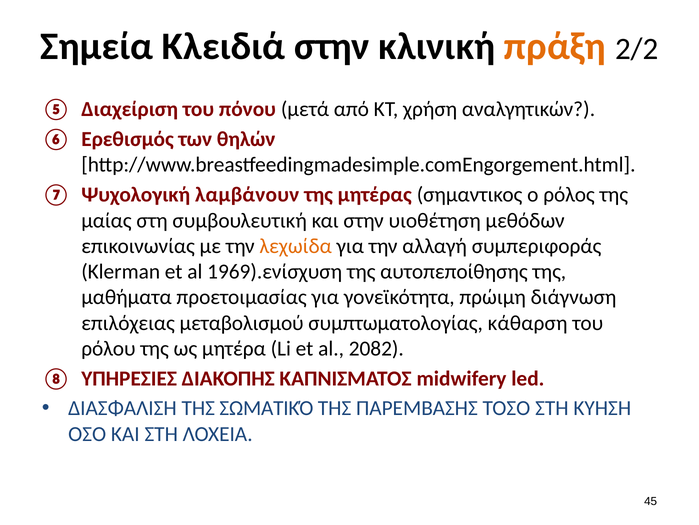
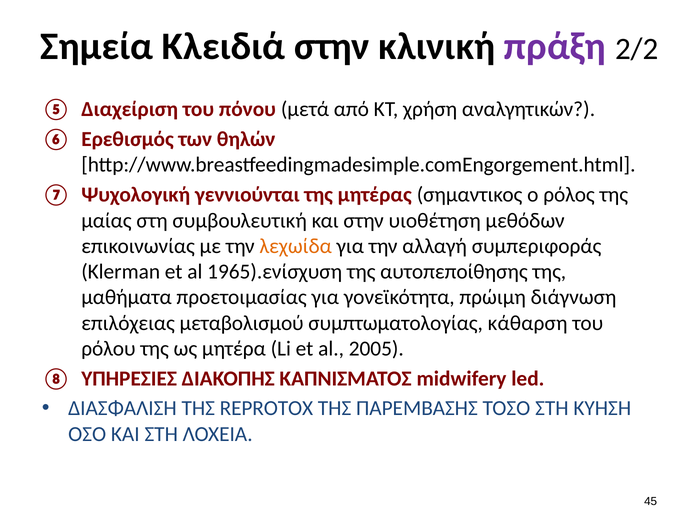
πράξη colour: orange -> purple
λαμβάνουν: λαμβάνουν -> γεννιούνται
1969).ενίσχυση: 1969).ενίσχυση -> 1965).ενίσχυση
2082: 2082 -> 2005
ΣΩΜΑΤΙΚΌ: ΣΩΜΑΤΙΚΌ -> REPROTOX
